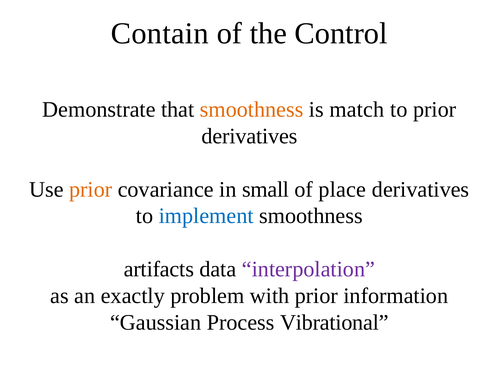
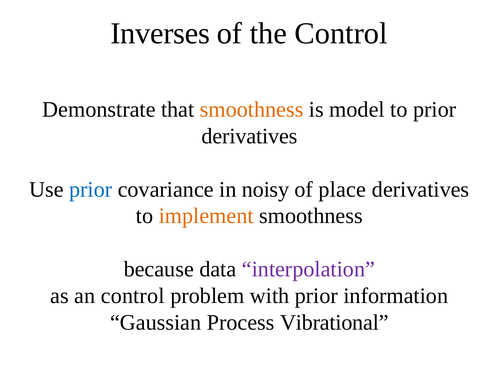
Contain: Contain -> Inverses
match: match -> model
prior at (91, 190) colour: orange -> blue
small: small -> noisy
implement colour: blue -> orange
artifacts: artifacts -> because
an exactly: exactly -> control
